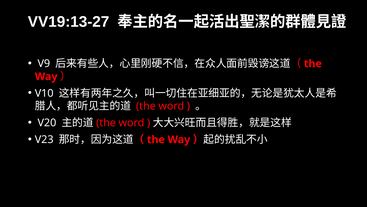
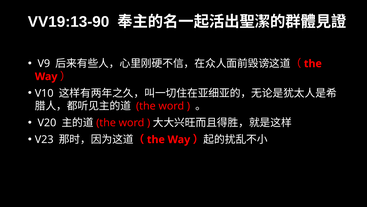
VV19:13-27: VV19:13-27 -> VV19:13-90
